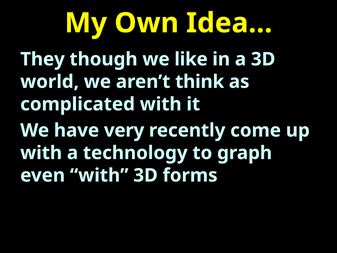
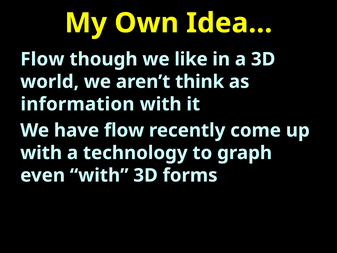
They at (42, 59): They -> Flow
complicated: complicated -> information
have very: very -> flow
